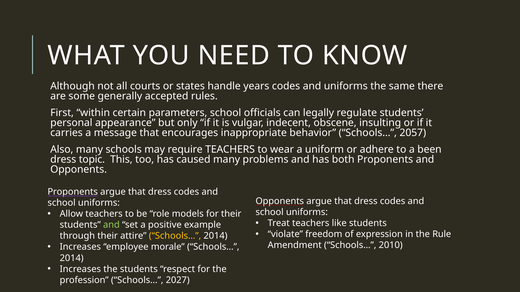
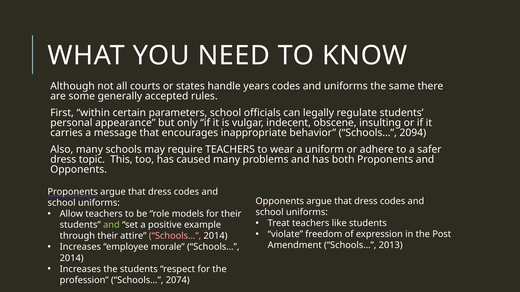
2057: 2057 -> 2094
been: been -> safer
Rule: Rule -> Post
Schools… at (175, 236) colour: yellow -> pink
2010: 2010 -> 2013
2027: 2027 -> 2074
